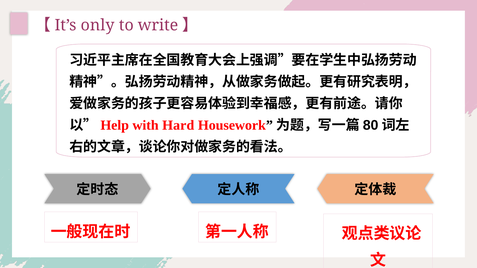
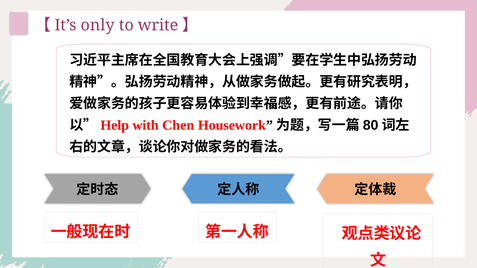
Hard: Hard -> Chen
